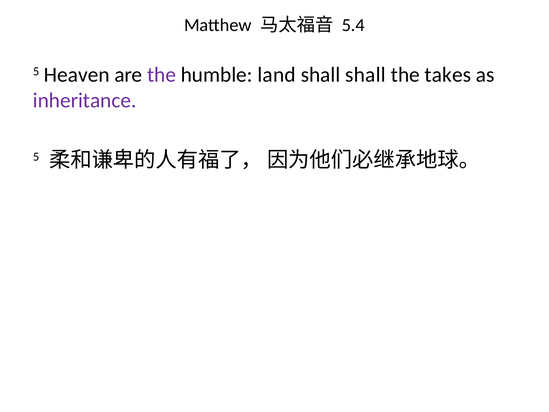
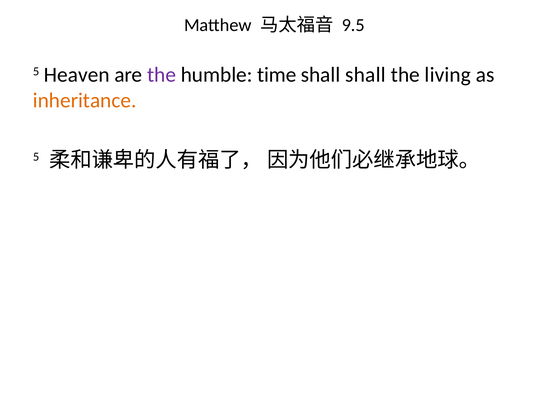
5.4: 5.4 -> 9.5
land: land -> time
takes: takes -> living
inheritance colour: purple -> orange
